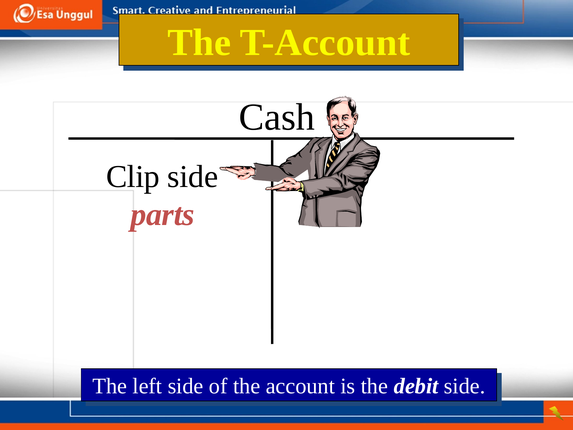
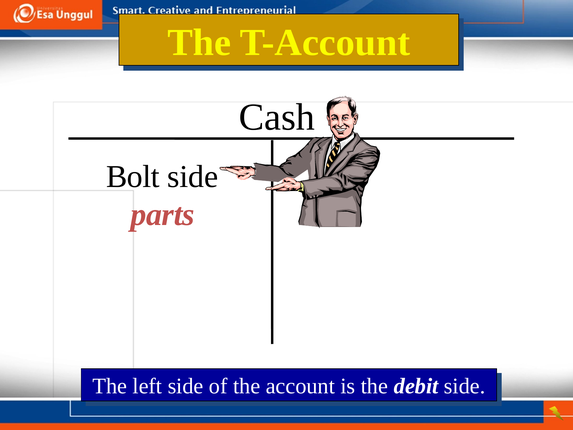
Clip: Clip -> Bolt
